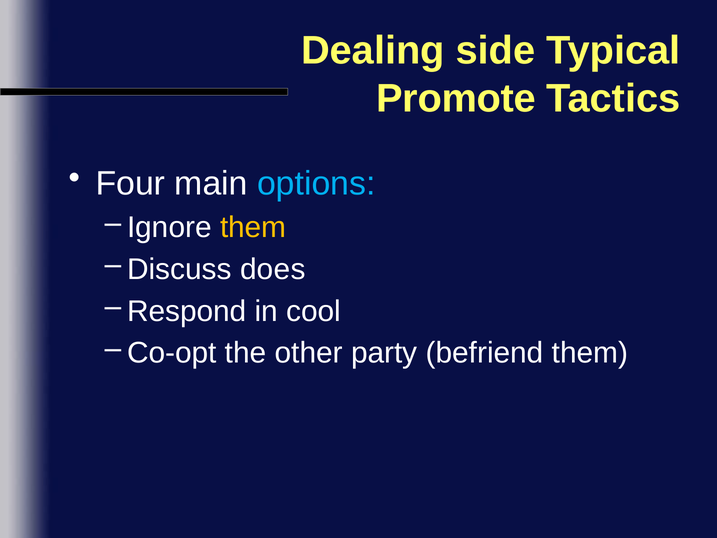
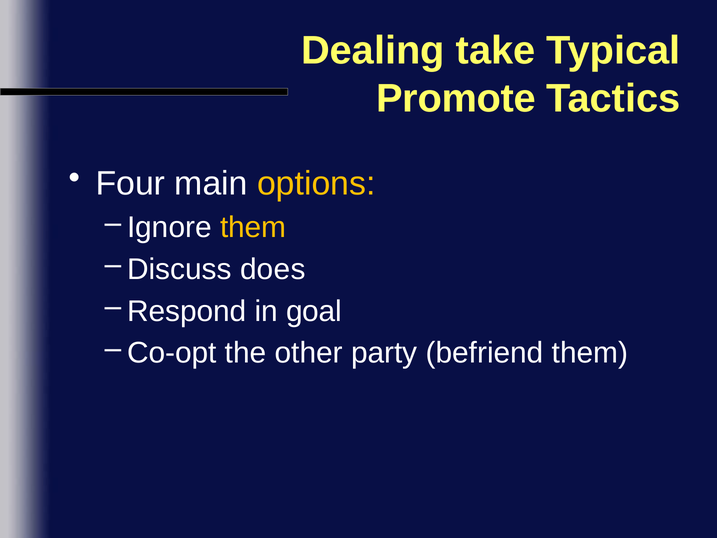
side: side -> take
options colour: light blue -> yellow
cool: cool -> goal
